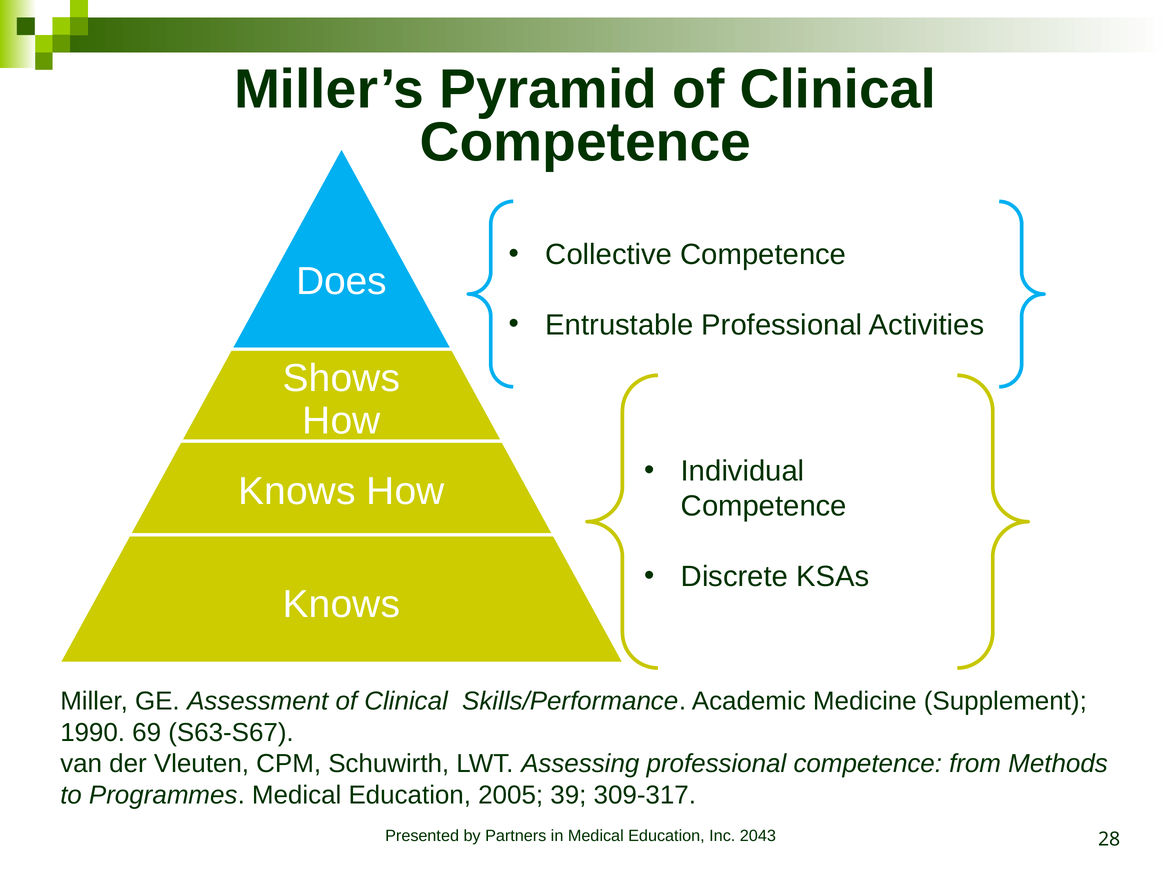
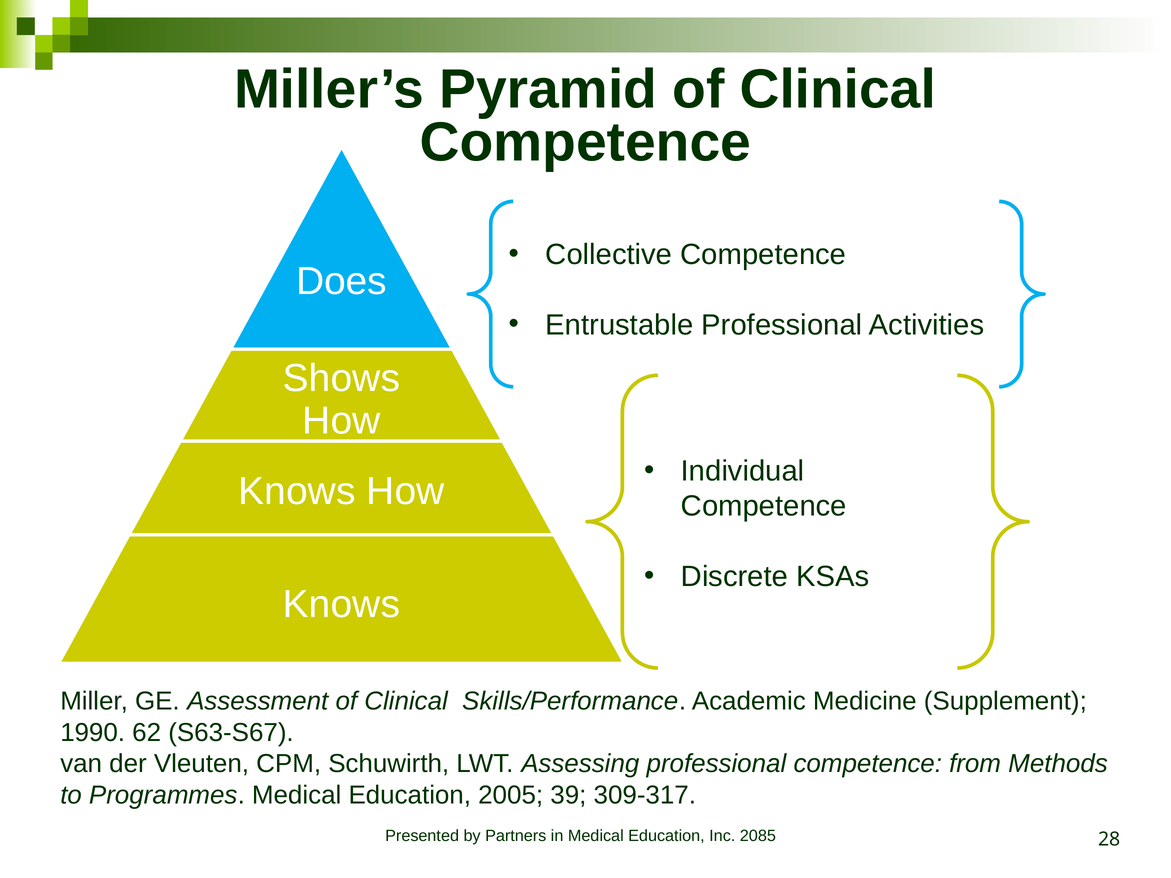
69: 69 -> 62
2043: 2043 -> 2085
